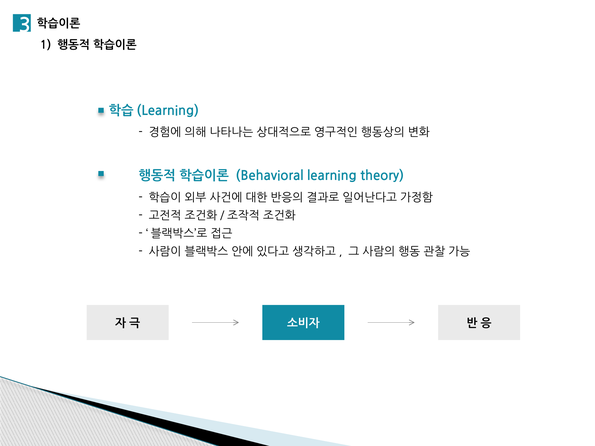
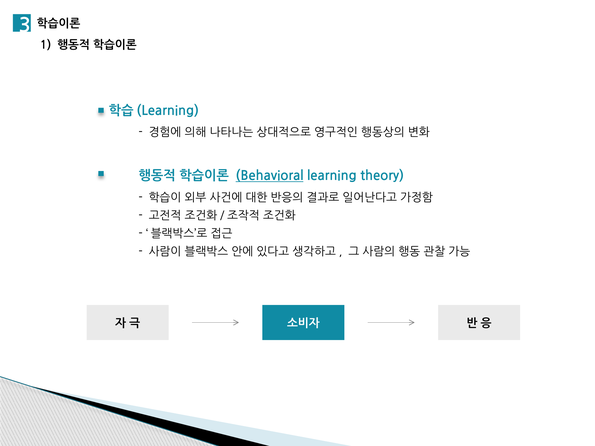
Behavioral underline: none -> present
